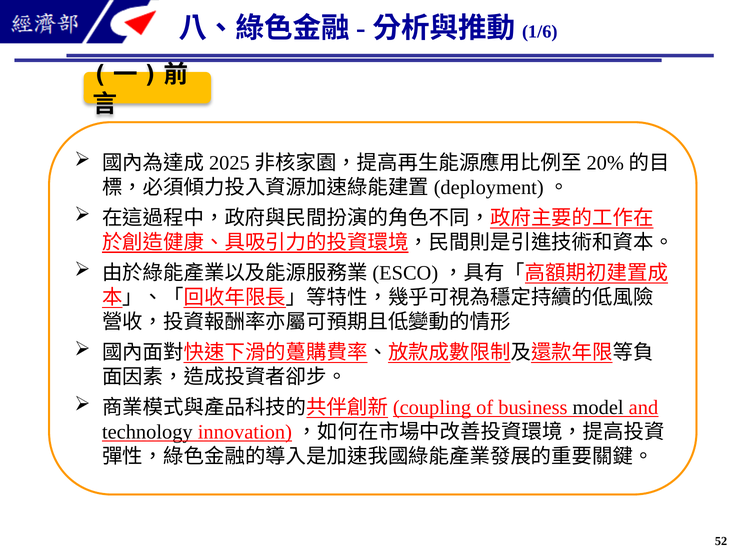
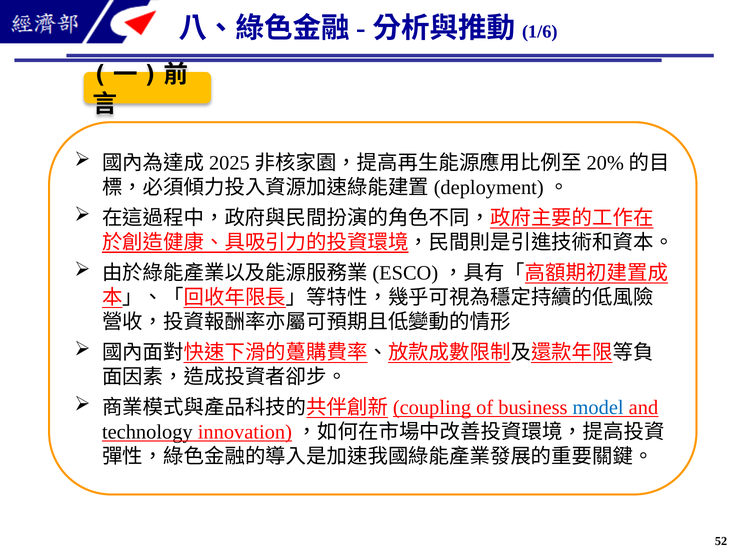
model colour: black -> blue
